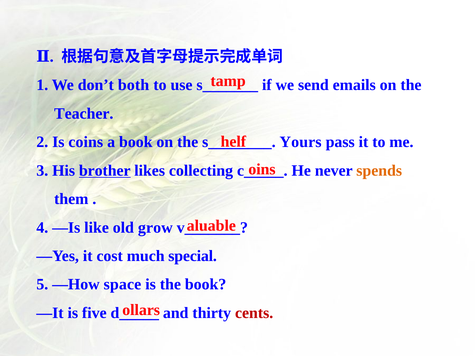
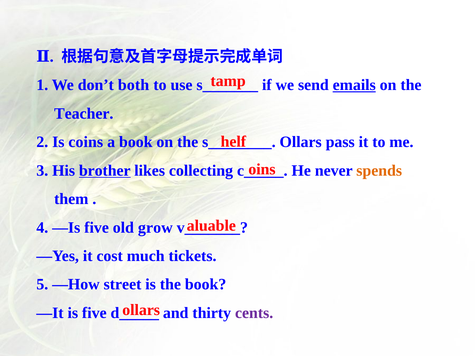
emails underline: none -> present
Yours at (301, 142): Yours -> Ollars
—Is like: like -> five
special: special -> tickets
space: space -> street
cents colour: red -> purple
